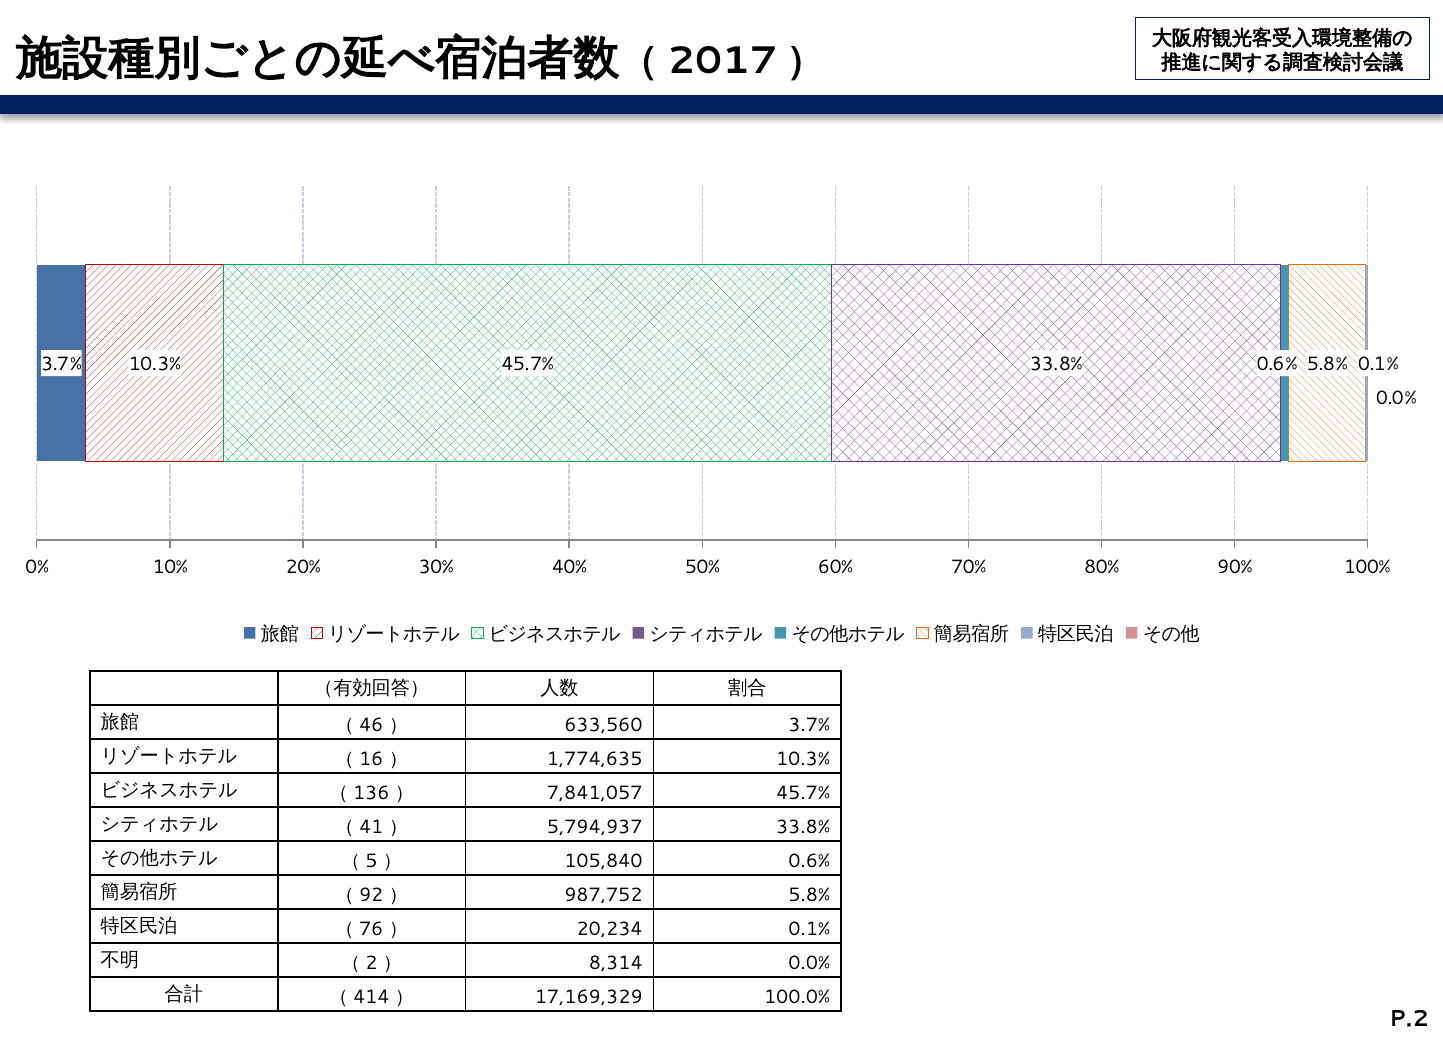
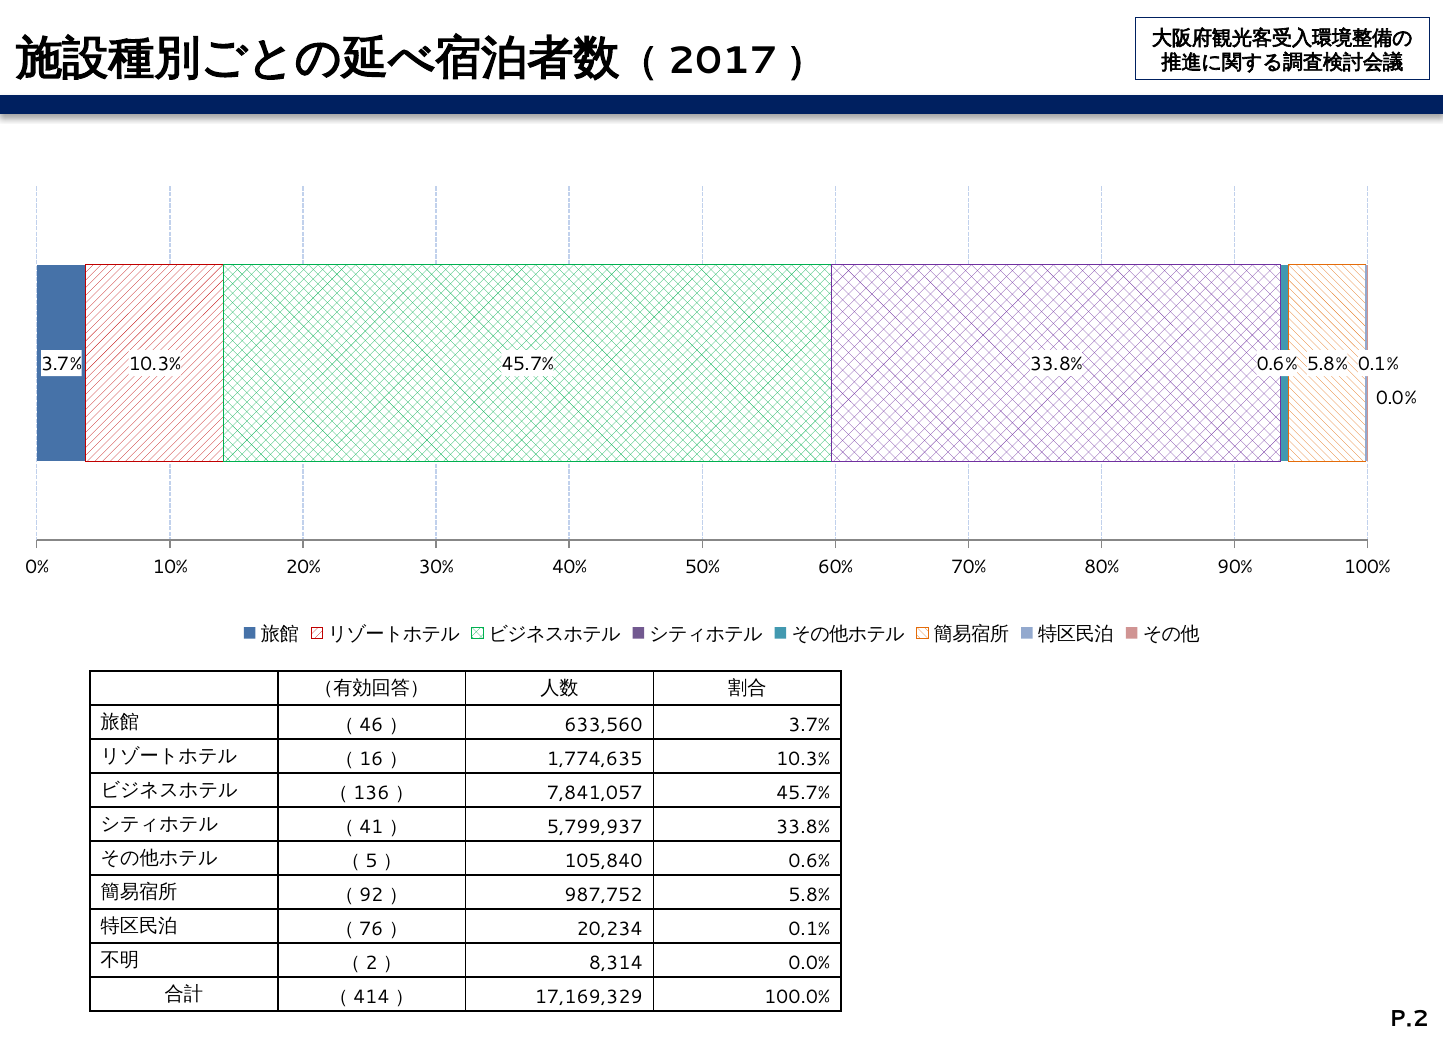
5,794,937: 5,794,937 -> 5,799,937
